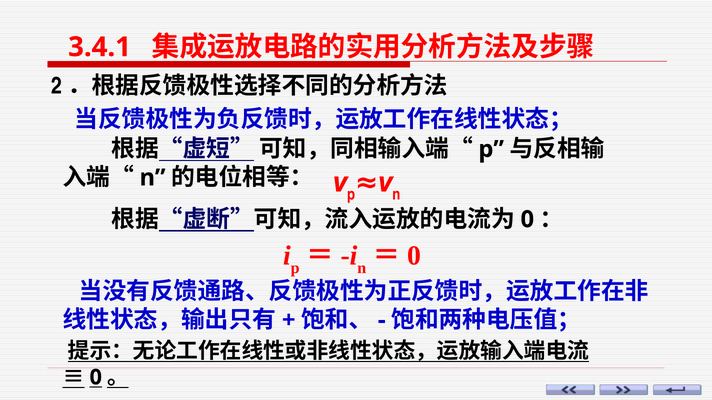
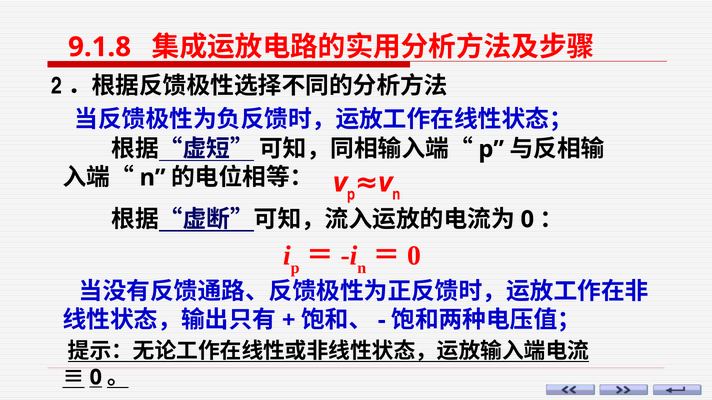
3.4.1: 3.4.1 -> 9.1.8
